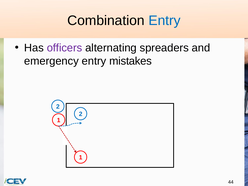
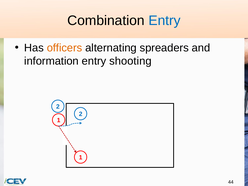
officers colour: purple -> orange
emergency: emergency -> information
mistakes: mistakes -> shooting
